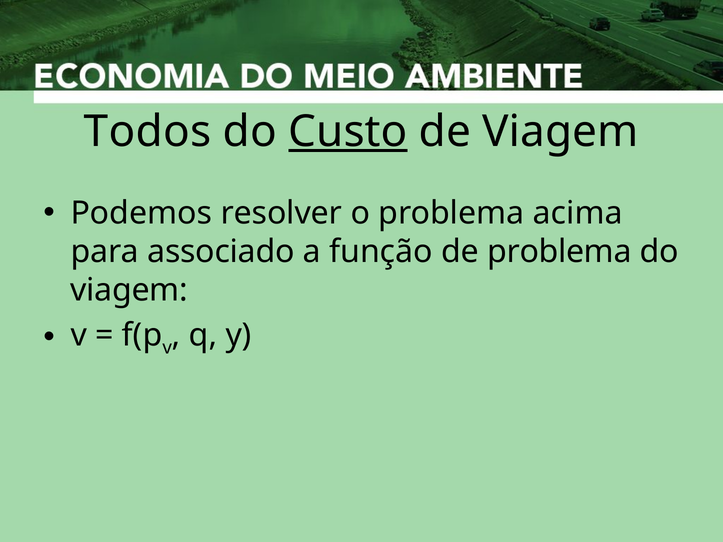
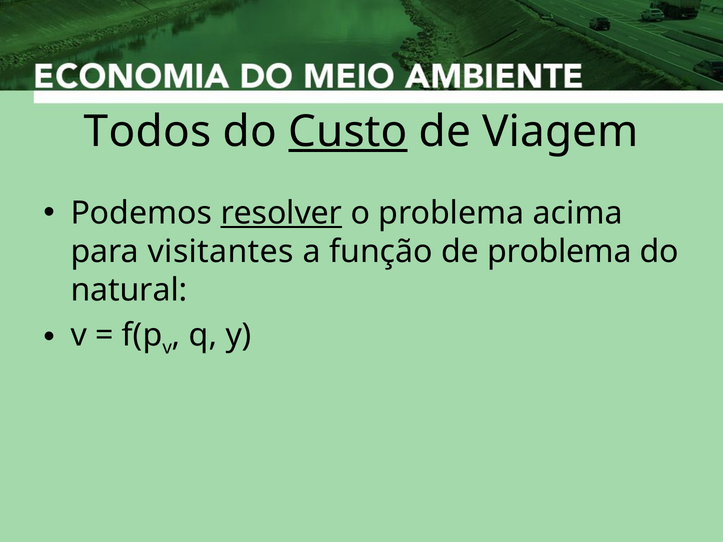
resolver underline: none -> present
associado: associado -> visitantes
viagem at (129, 290): viagem -> natural
